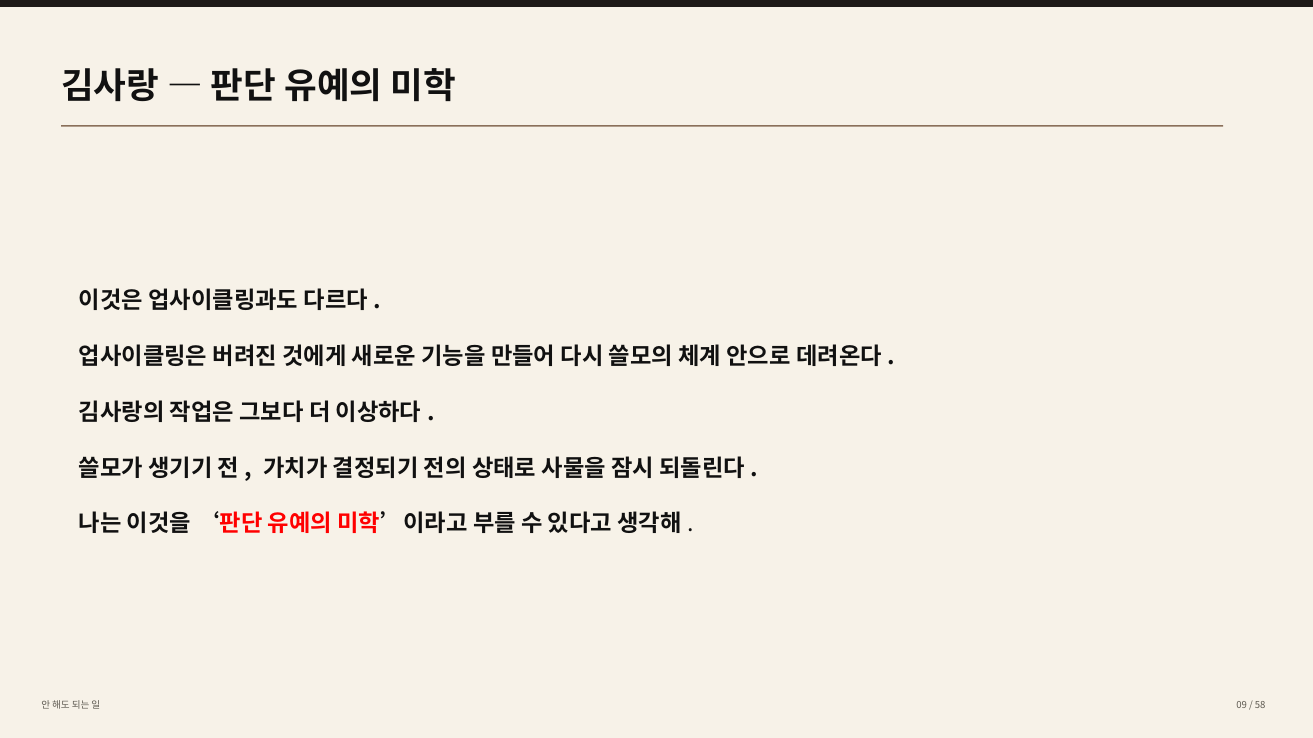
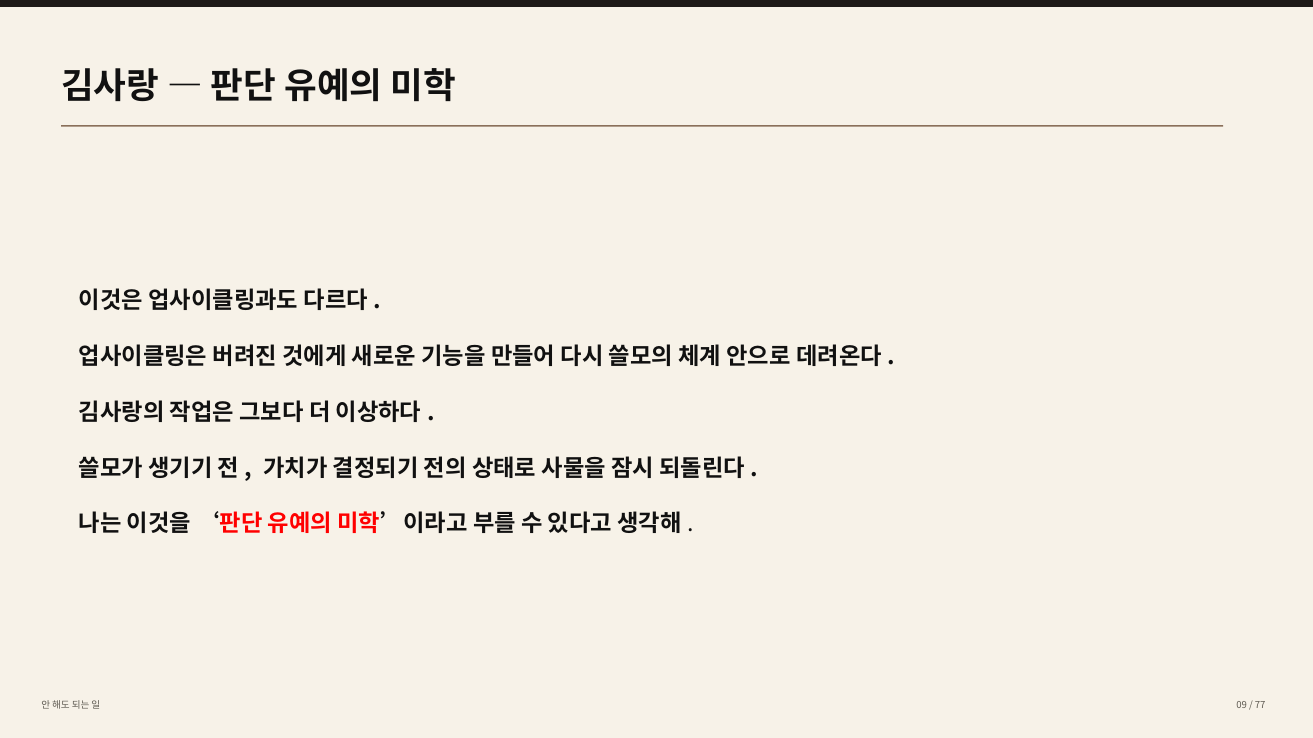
58: 58 -> 77
